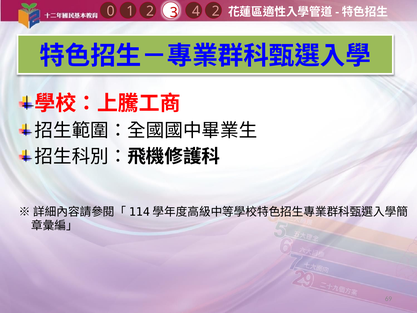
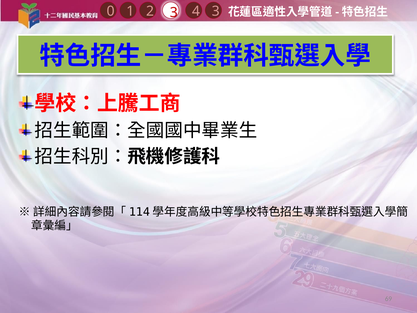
4 2: 2 -> 3
